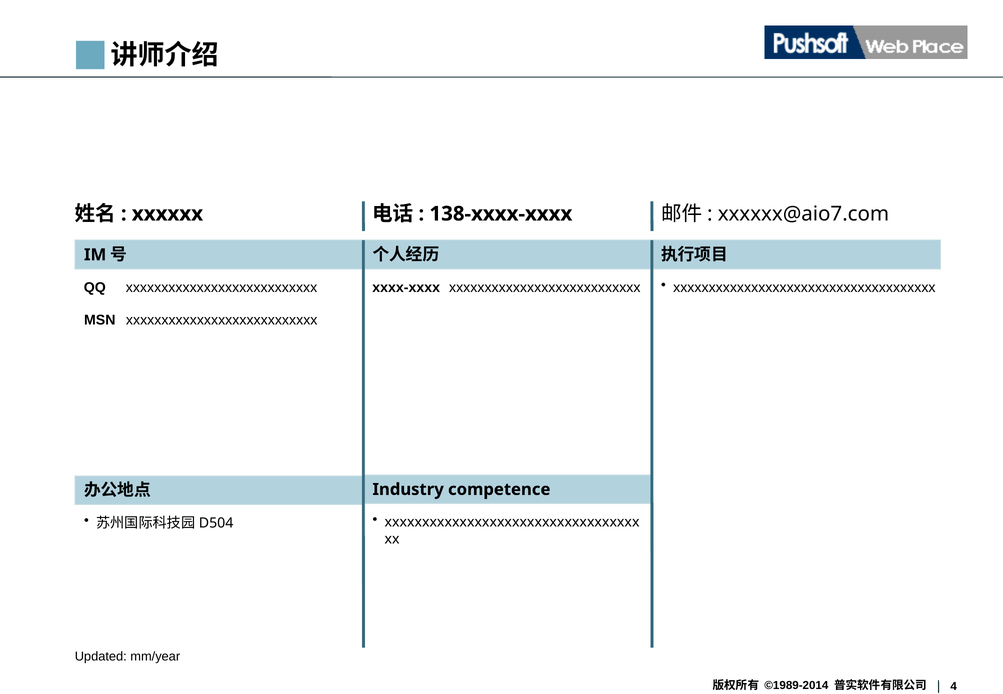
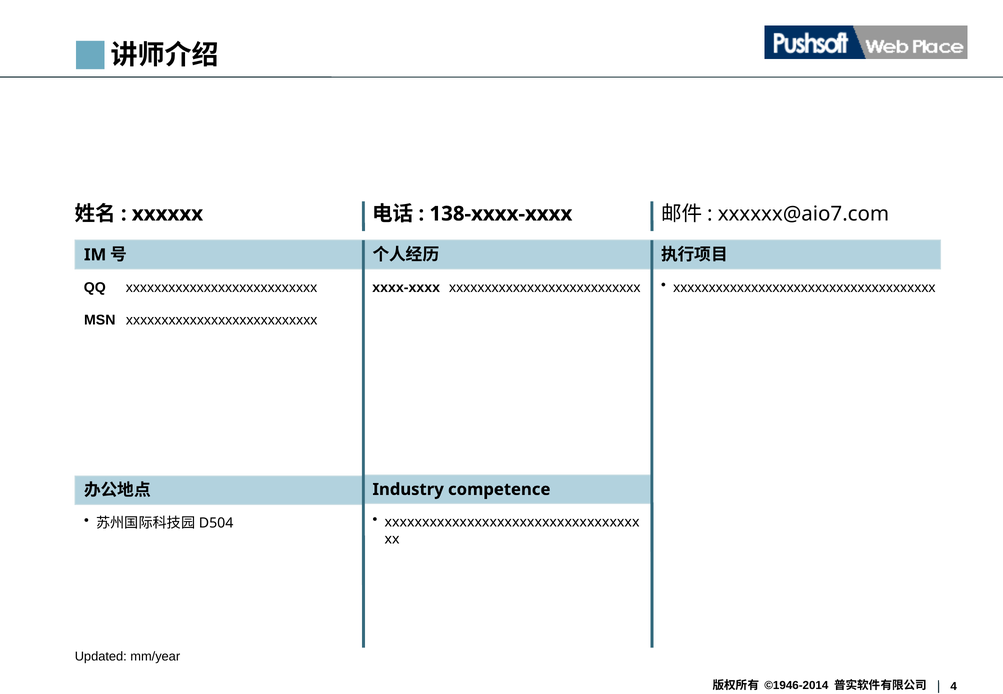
©1989-2014: ©1989-2014 -> ©1946-2014
